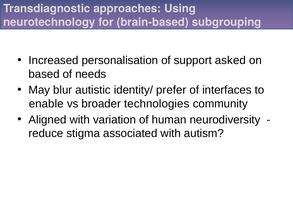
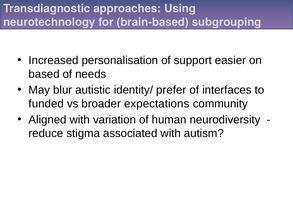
asked: asked -> easier
enable: enable -> funded
technologies: technologies -> expectations
